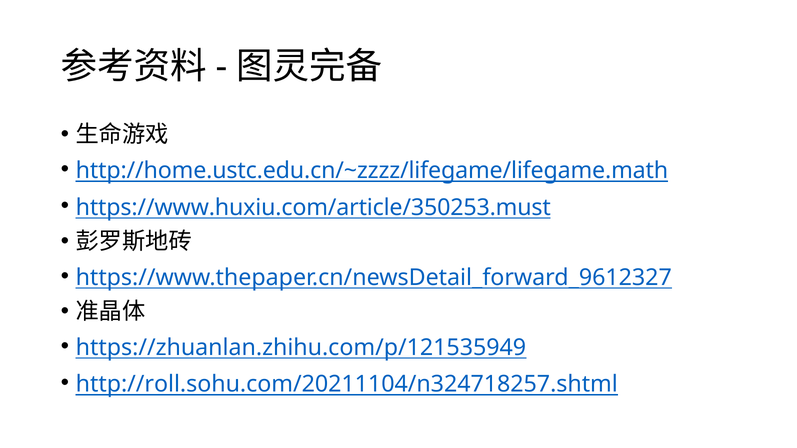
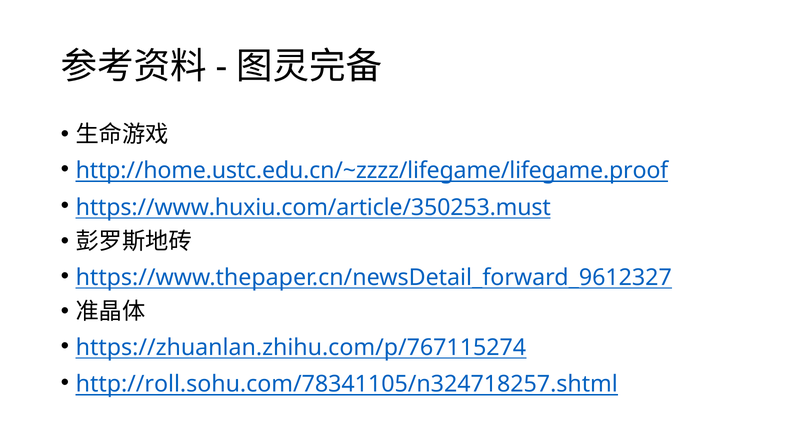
http://home.ustc.edu.cn/~zzzz/lifegame/lifegame.math: http://home.ustc.edu.cn/~zzzz/lifegame/lifegame.math -> http://home.ustc.edu.cn/~zzzz/lifegame/lifegame.proof
https://zhuanlan.zhihu.com/p/121535949: https://zhuanlan.zhihu.com/p/121535949 -> https://zhuanlan.zhihu.com/p/767115274
http://roll.sohu.com/20211104/n324718257.shtml: http://roll.sohu.com/20211104/n324718257.shtml -> http://roll.sohu.com/78341105/n324718257.shtml
